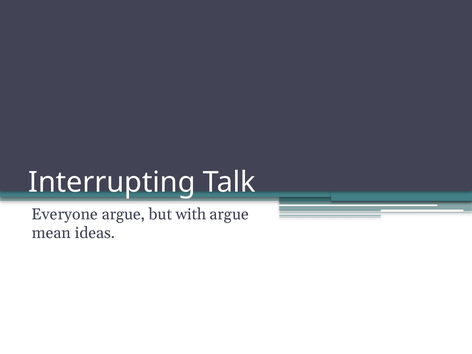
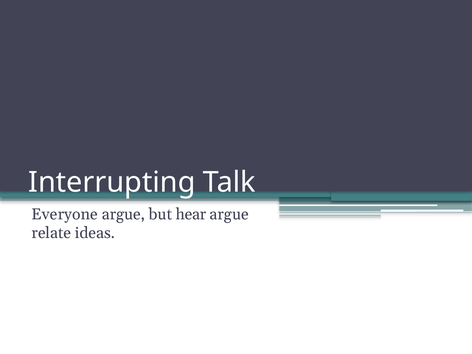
with: with -> hear
mean: mean -> relate
